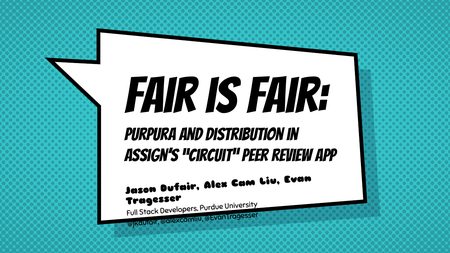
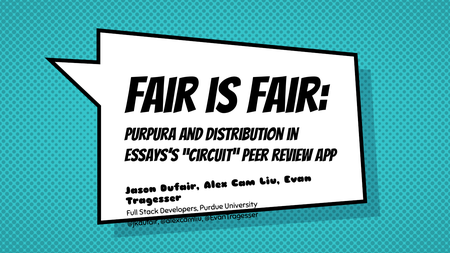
assign’s: assign’s -> essays’s
